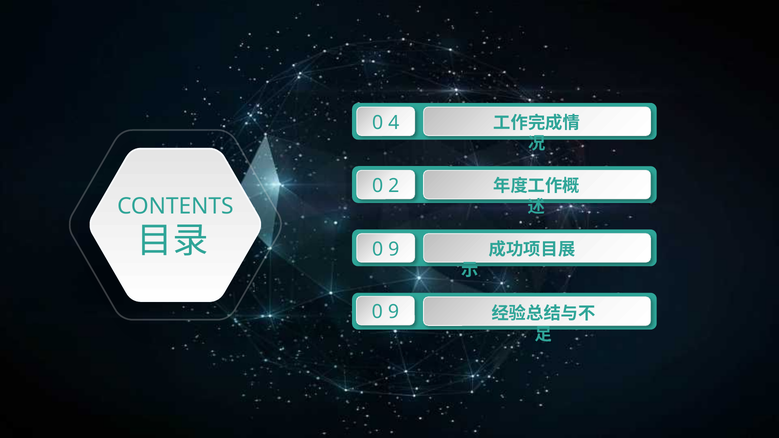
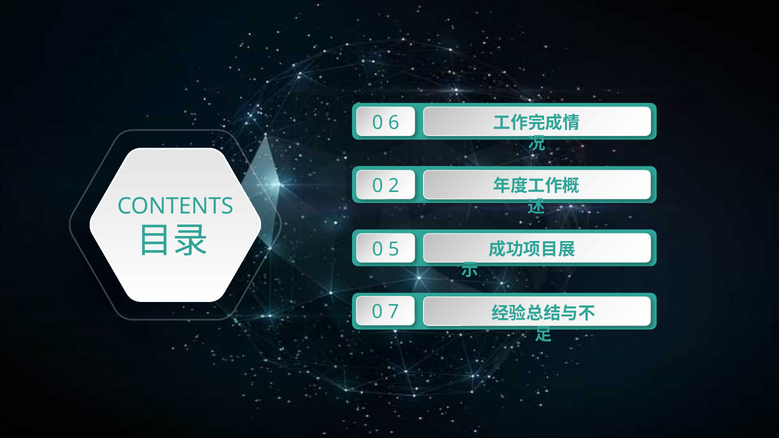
4: 4 -> 6
9 at (394, 249): 9 -> 5
9 at (393, 312): 9 -> 7
